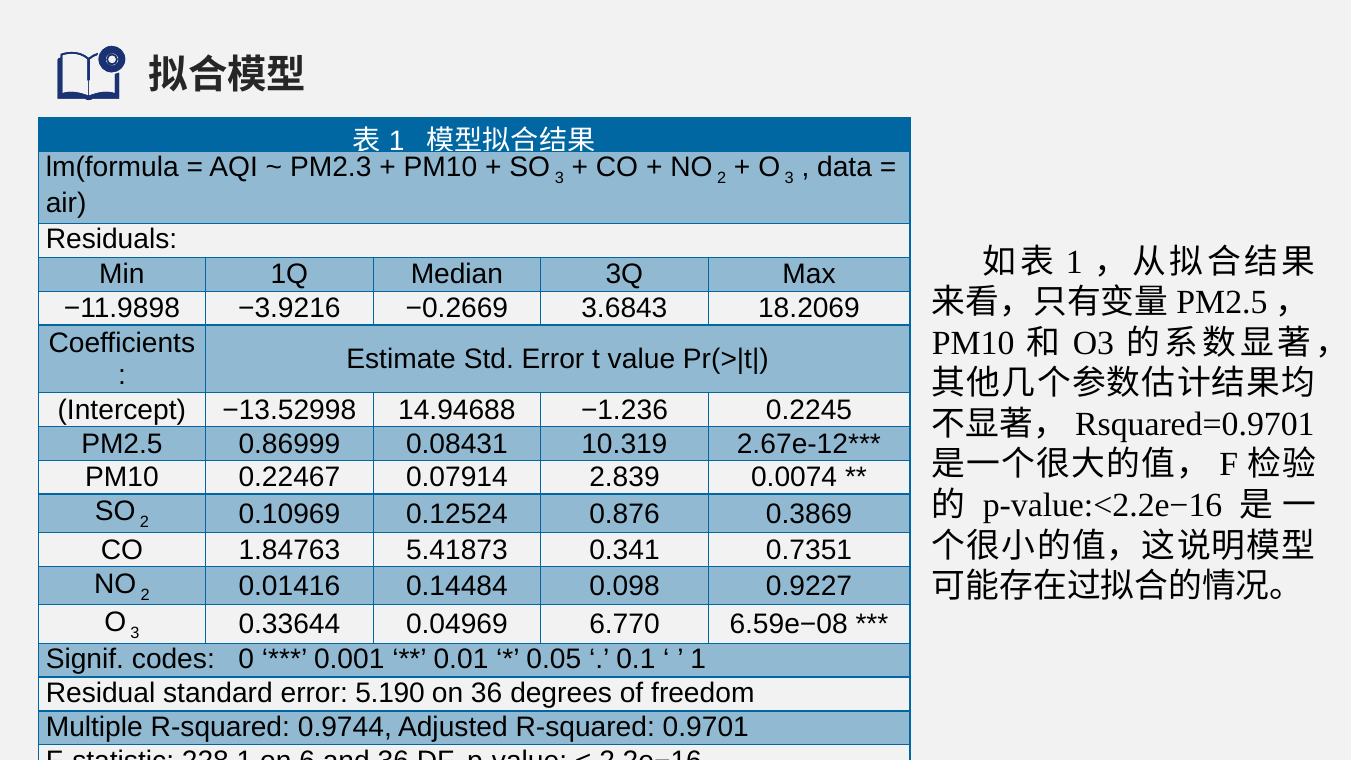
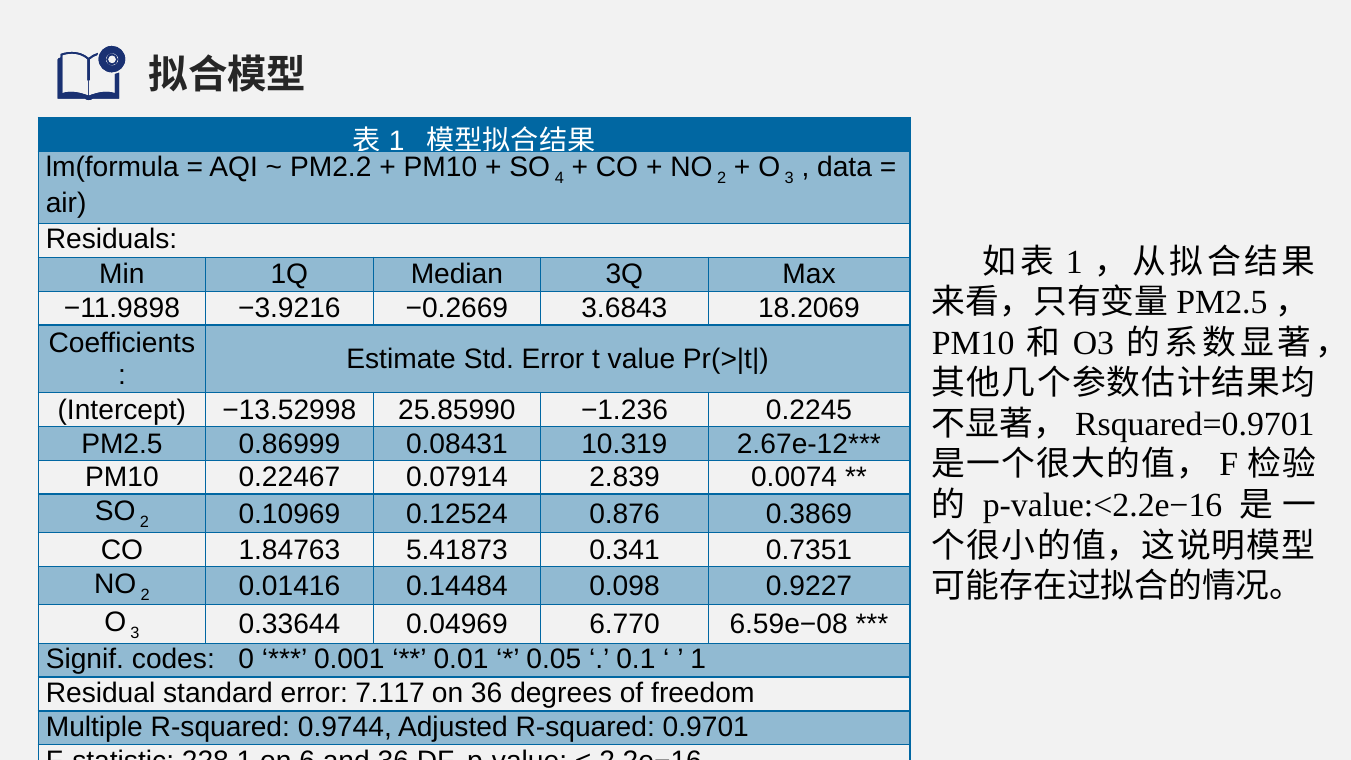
PM2.3: PM2.3 -> PM2.2
SO 3: 3 -> 4
14.94688: 14.94688 -> 25.85990
5.190: 5.190 -> 7.117
